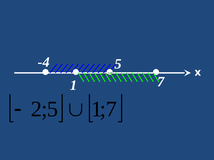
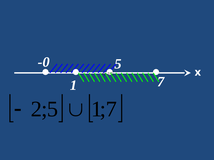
-4: -4 -> -0
